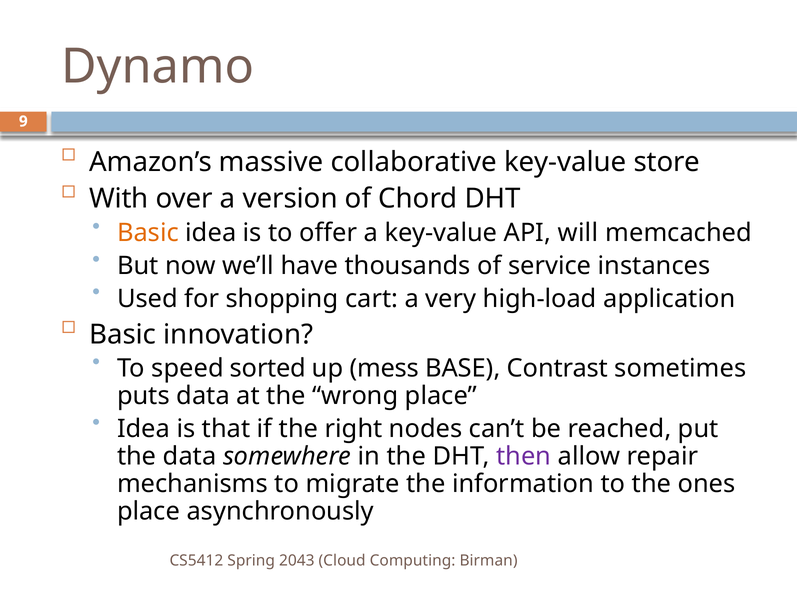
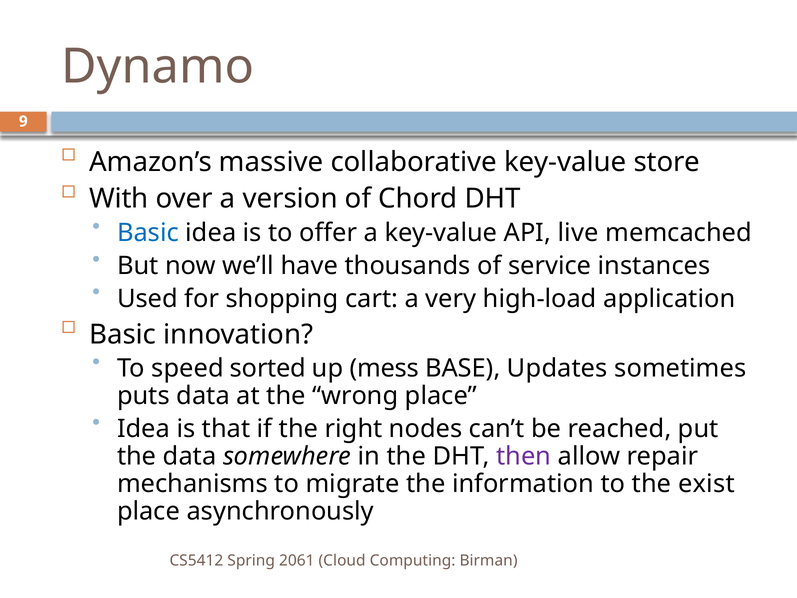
Basic at (148, 233) colour: orange -> blue
will: will -> live
Contrast: Contrast -> Updates
ones: ones -> exist
2043: 2043 -> 2061
